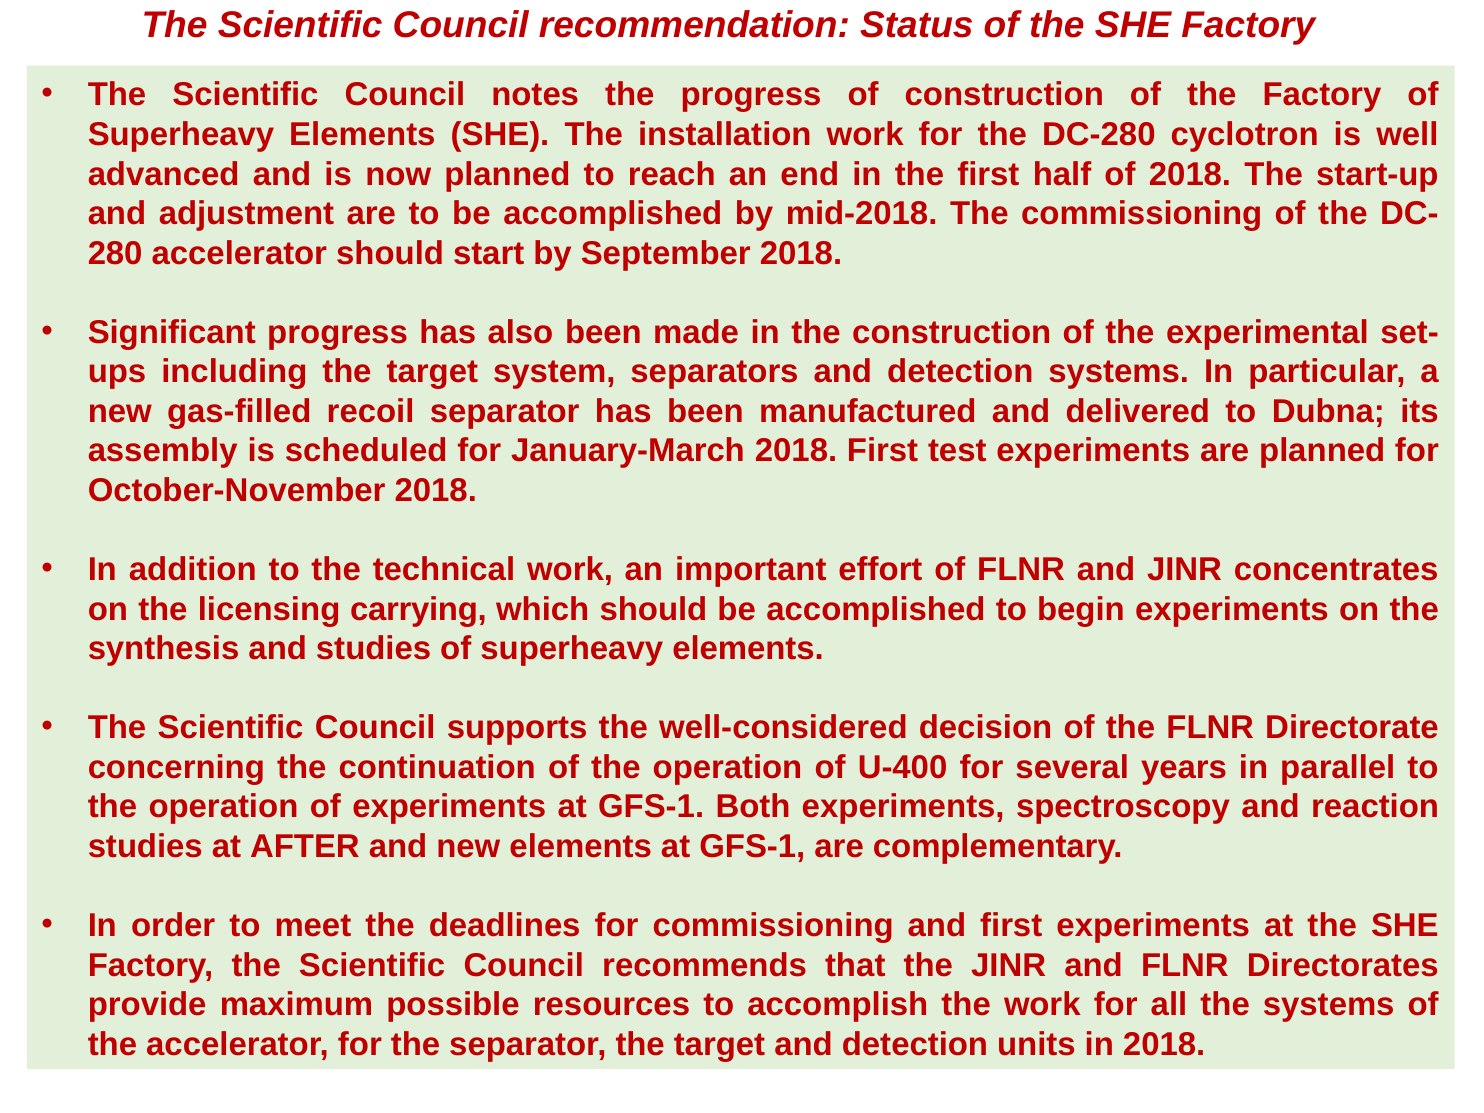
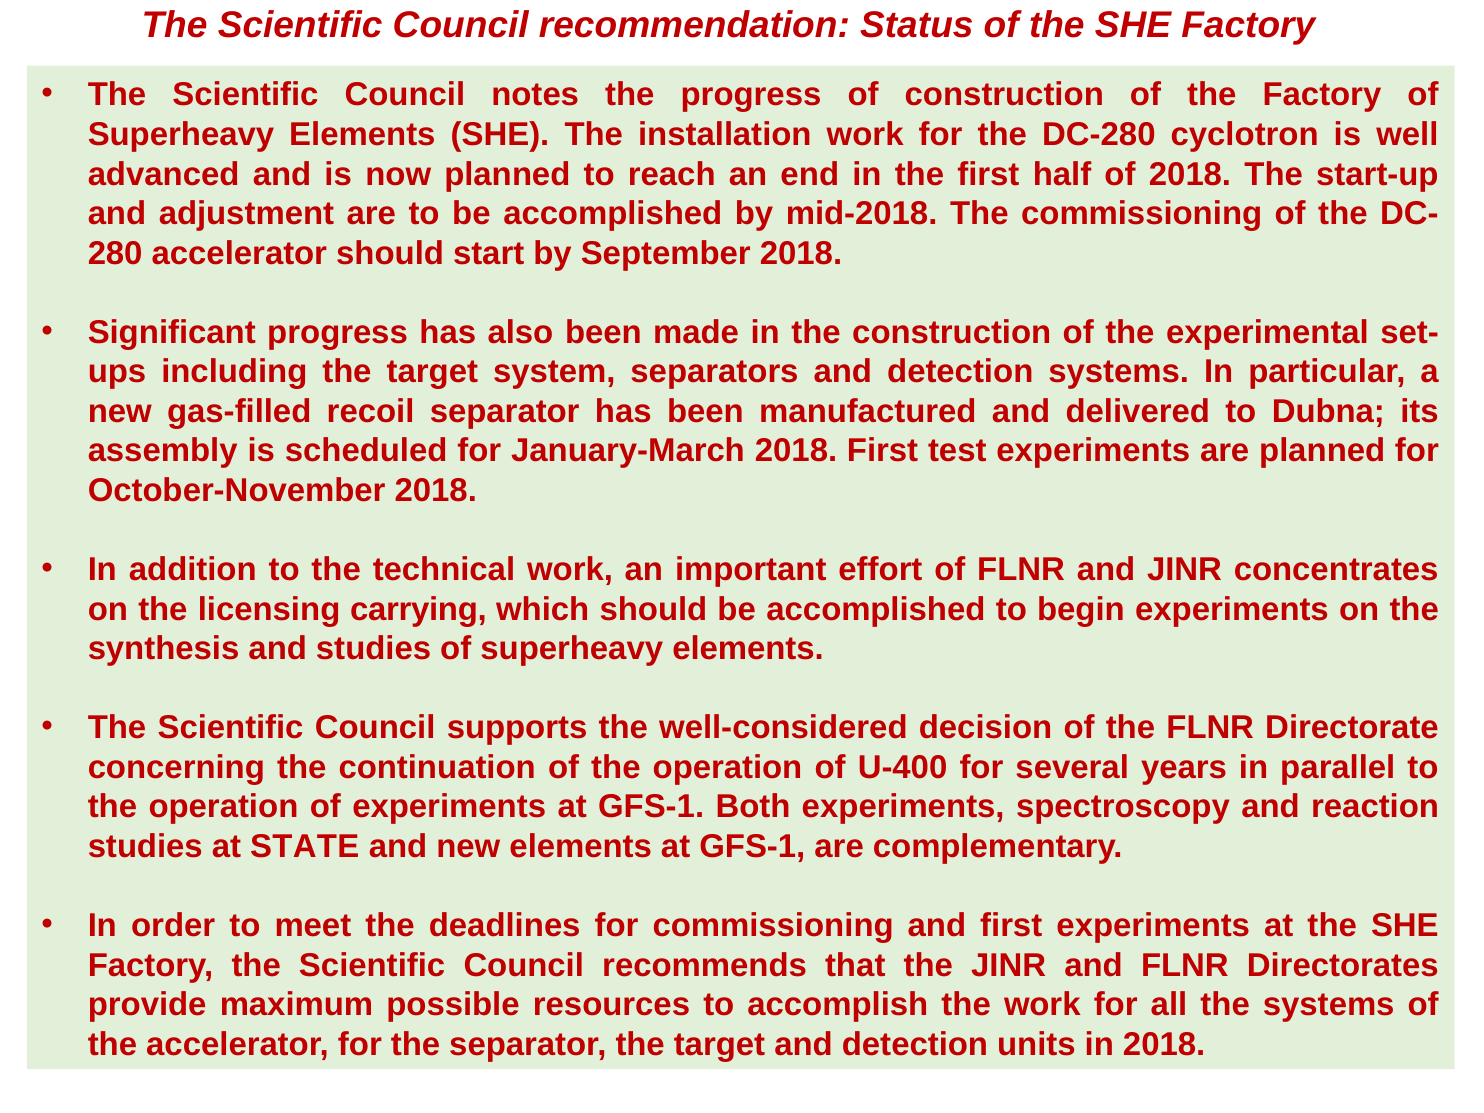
AFTER: AFTER -> STATE
